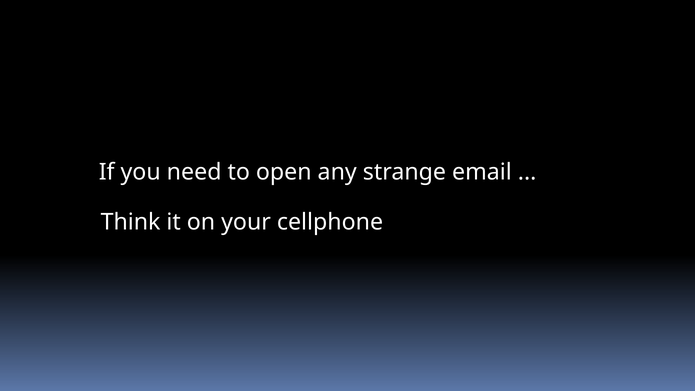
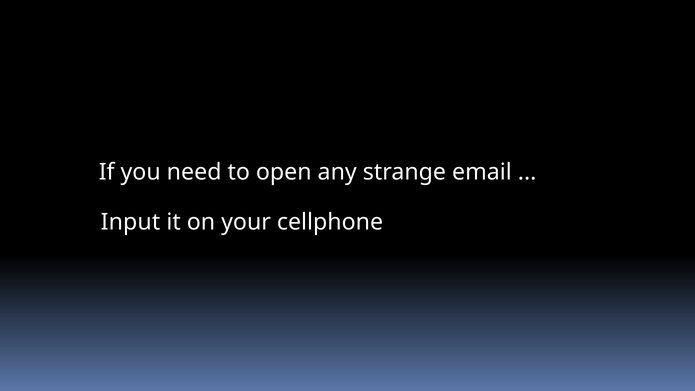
Think: Think -> Input
